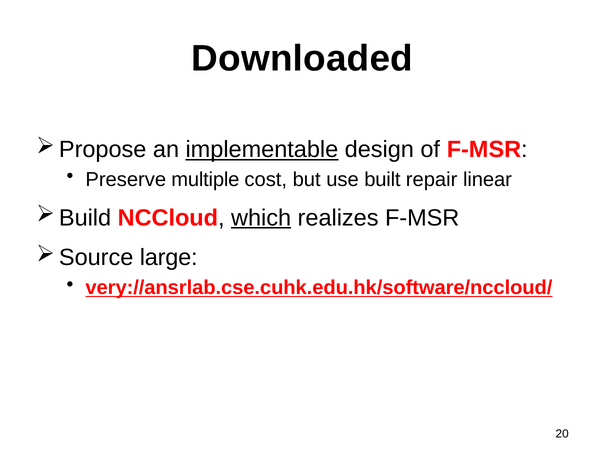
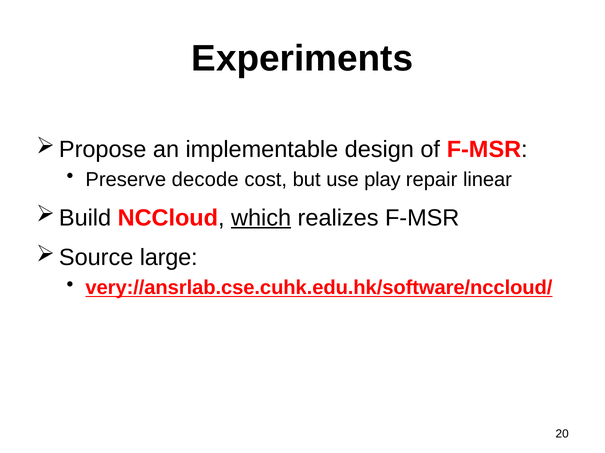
Downloaded: Downloaded -> Experiments
implementable underline: present -> none
multiple: multiple -> decode
built: built -> play
